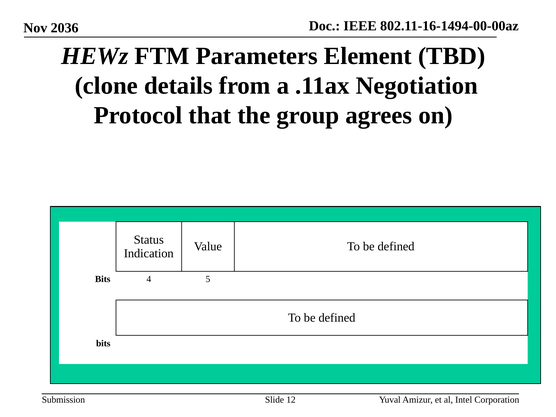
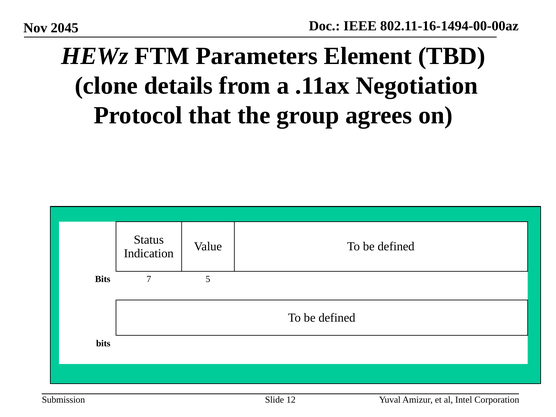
2036: 2036 -> 2045
4: 4 -> 7
